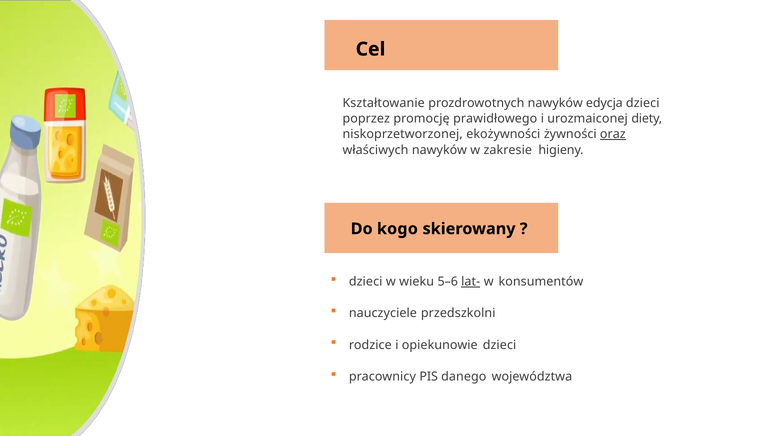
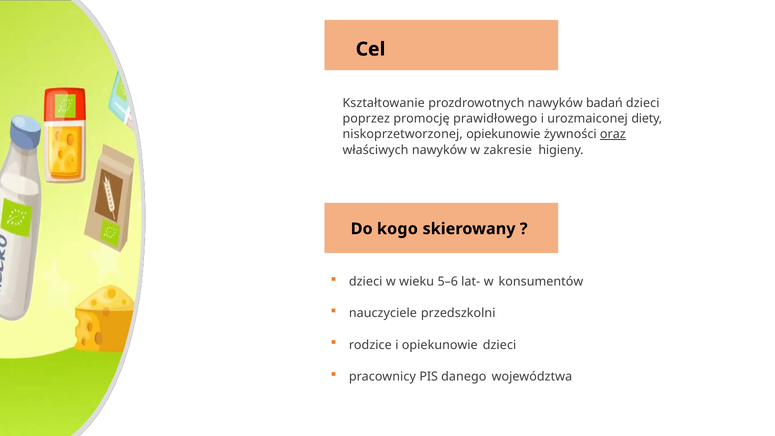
edycja: edycja -> badań
ekożywności at (503, 134): ekożywności -> opiekunowie
lat- underline: present -> none
